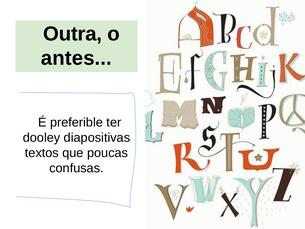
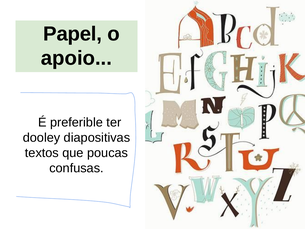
Outra: Outra -> Papel
antes: antes -> apoio
